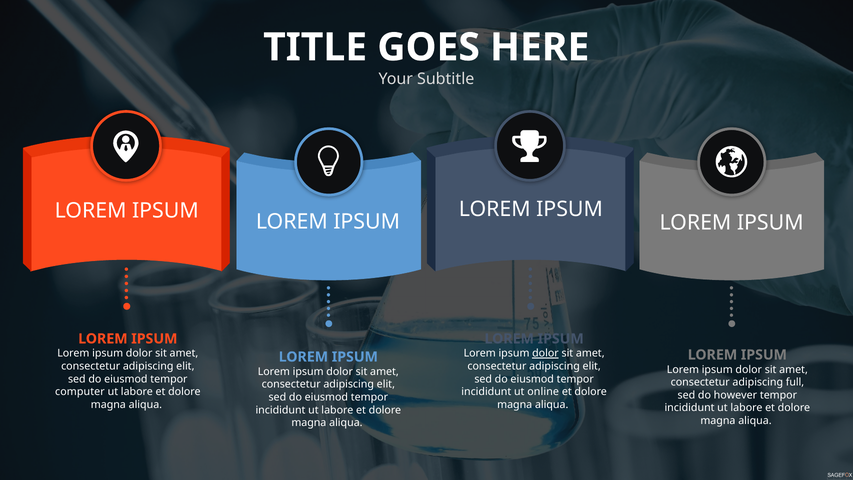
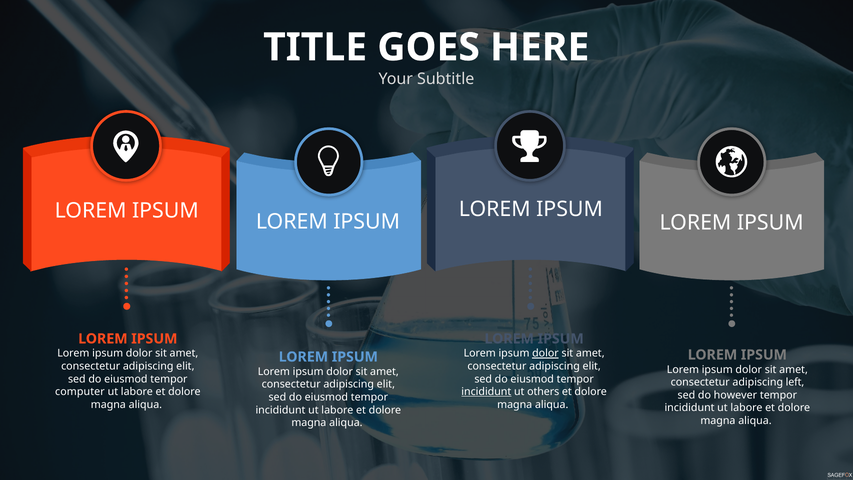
full: full -> left
incididunt at (486, 392) underline: none -> present
online: online -> others
